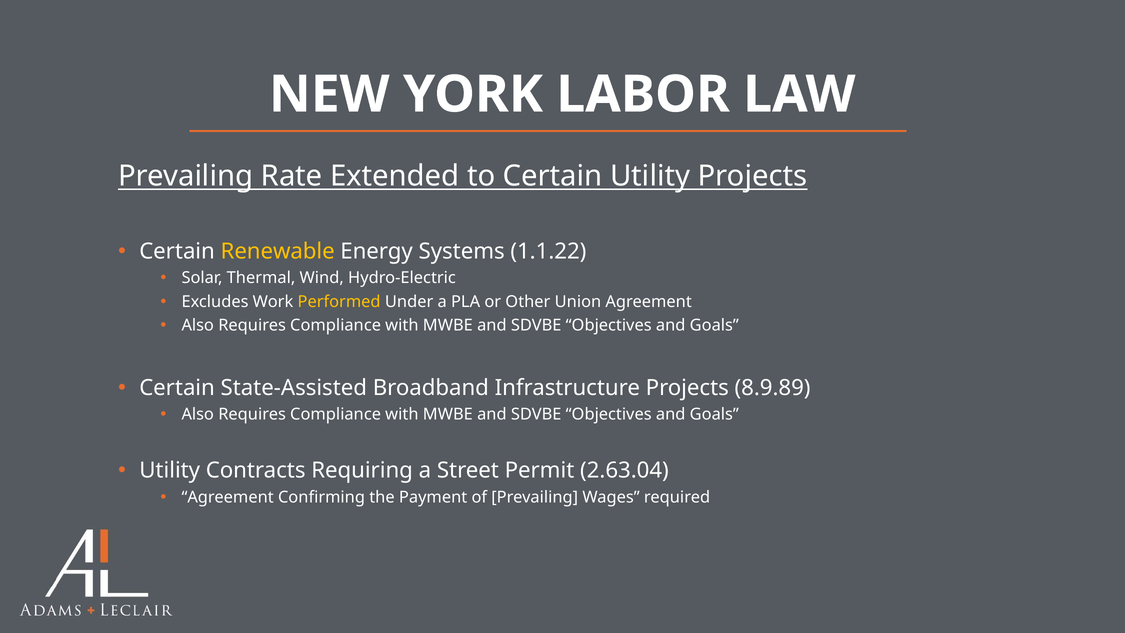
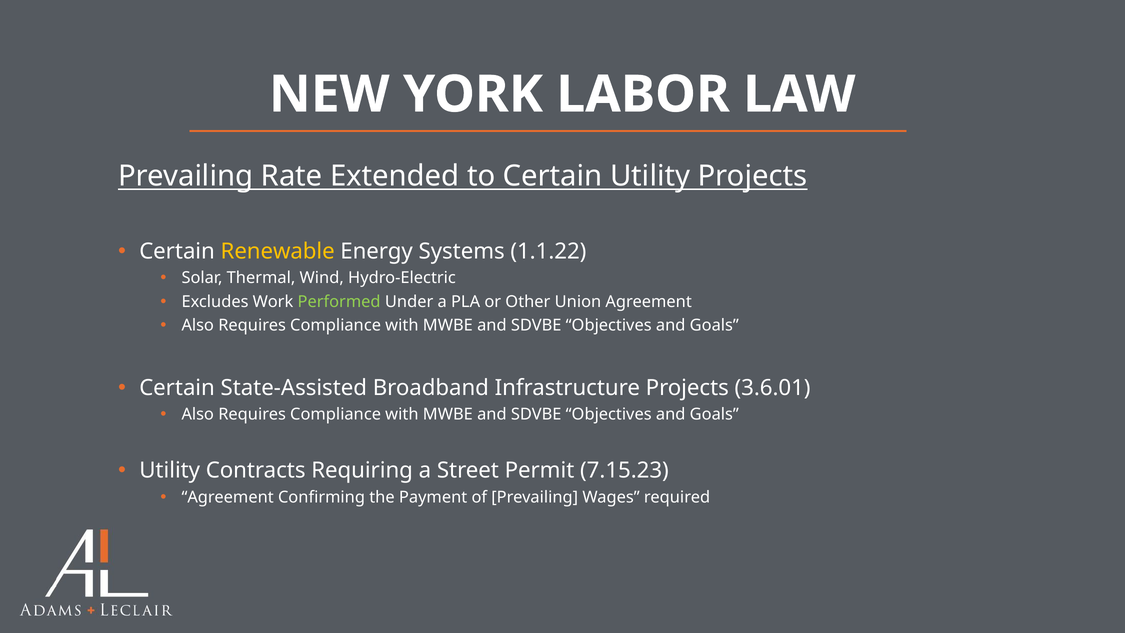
Performed colour: yellow -> light green
8.9.89: 8.9.89 -> 3.6.01
2.63.04: 2.63.04 -> 7.15.23
